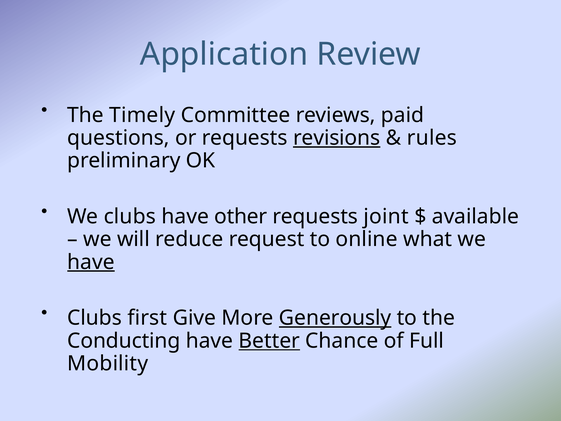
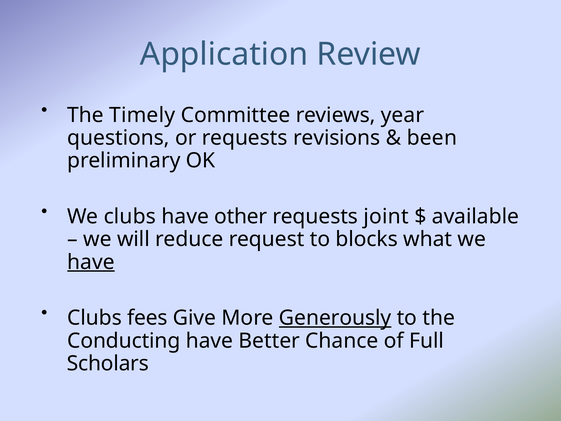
paid: paid -> year
revisions underline: present -> none
rules: rules -> been
online: online -> blocks
first: first -> fees
Better underline: present -> none
Mobility: Mobility -> Scholars
